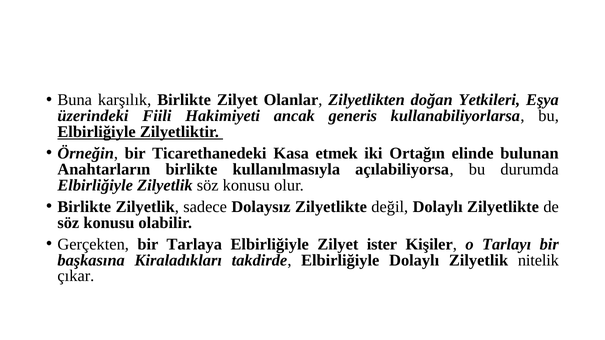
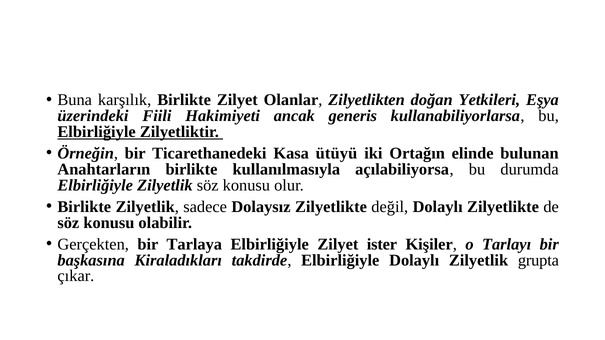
etmek: etmek -> ütüyü
nitelik: nitelik -> grupta
